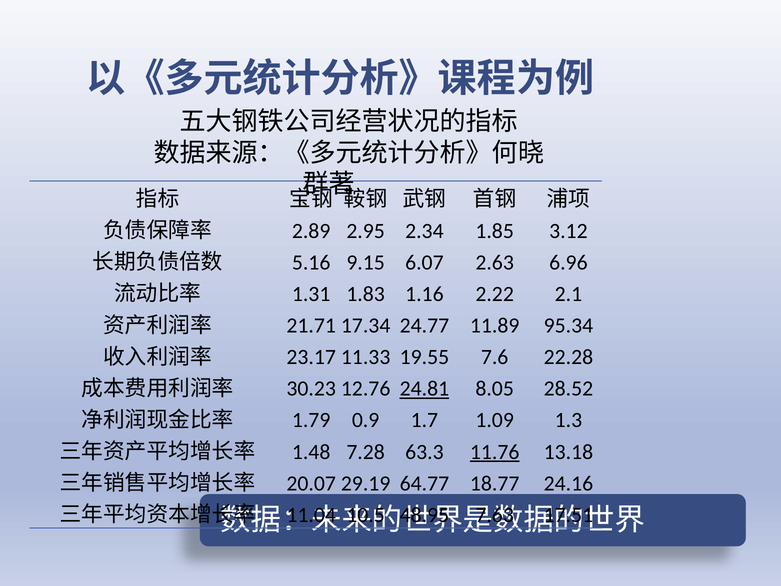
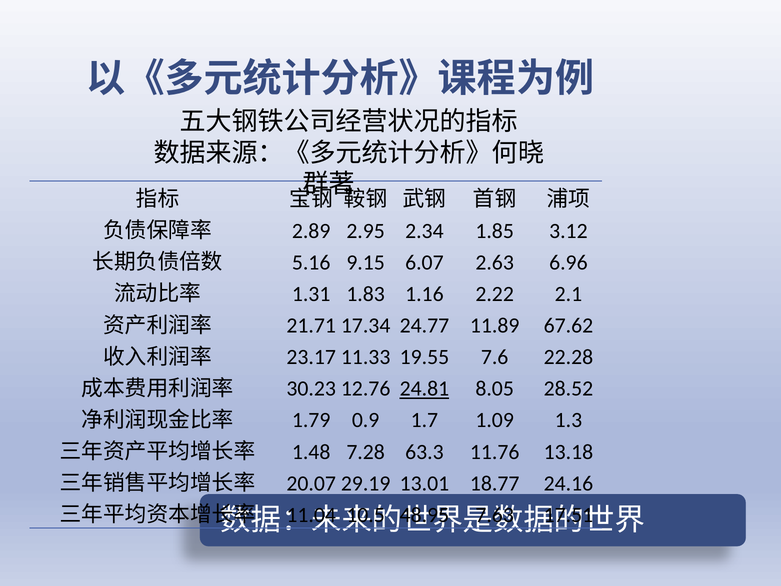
95.34: 95.34 -> 67.62
11.76 underline: present -> none
64.77: 64.77 -> 13.01
